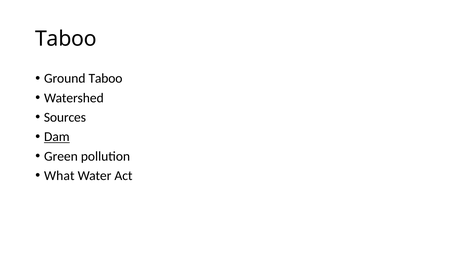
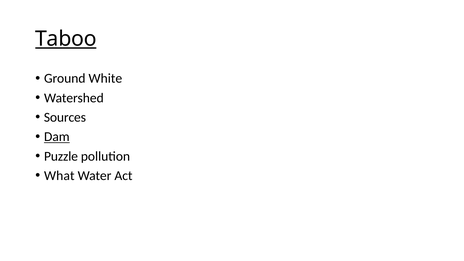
Taboo at (66, 39) underline: none -> present
Ground Taboo: Taboo -> White
Green: Green -> Puzzle
